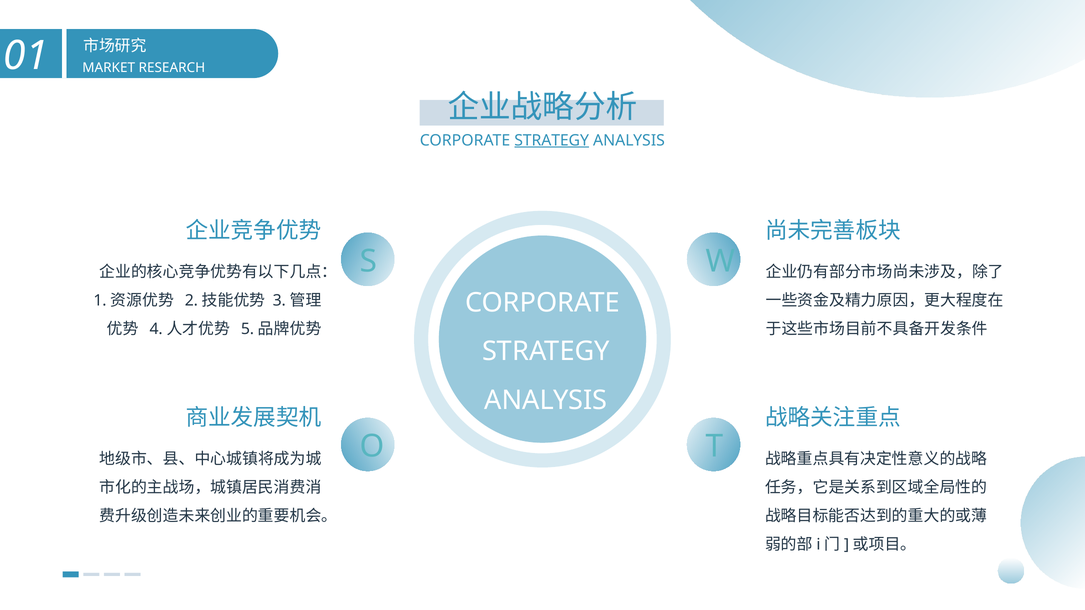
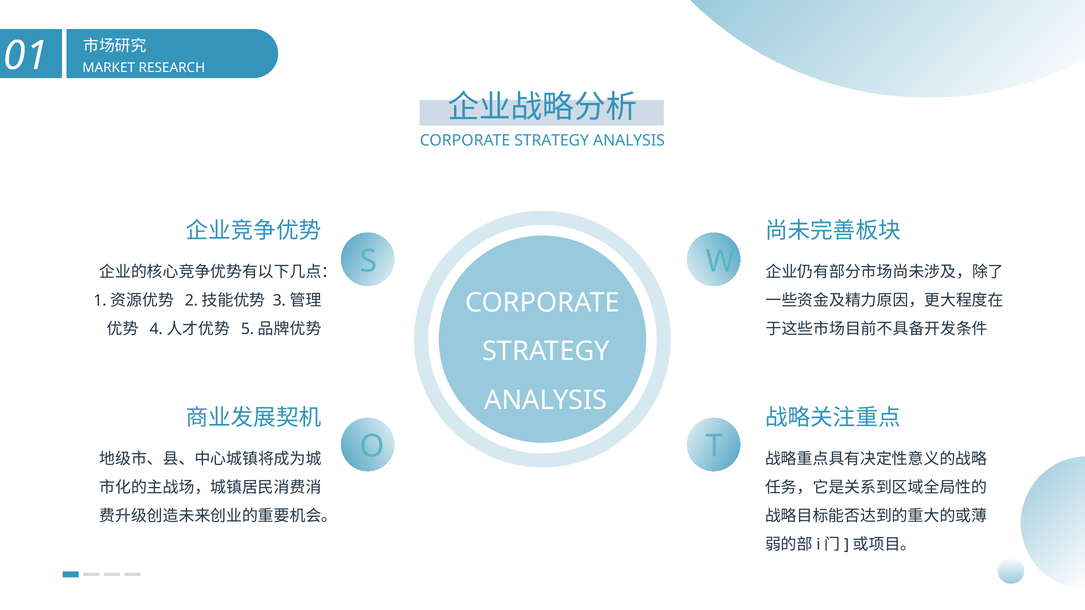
STRATEGY at (552, 140) underline: present -> none
